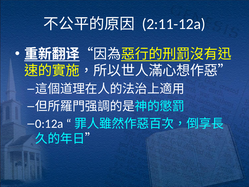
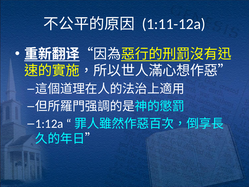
2:11-12a: 2:11-12a -> 1:11-12a
0:12a: 0:12a -> 1:12a
